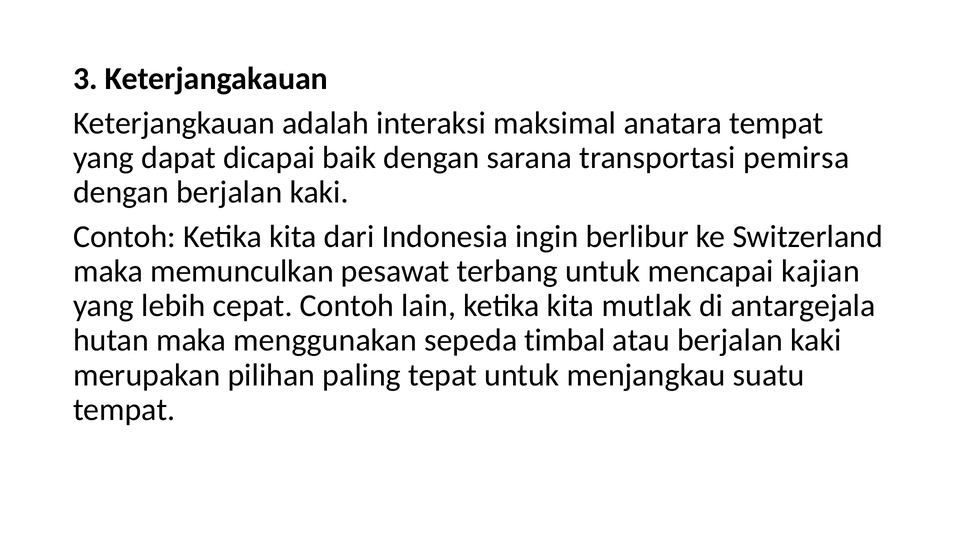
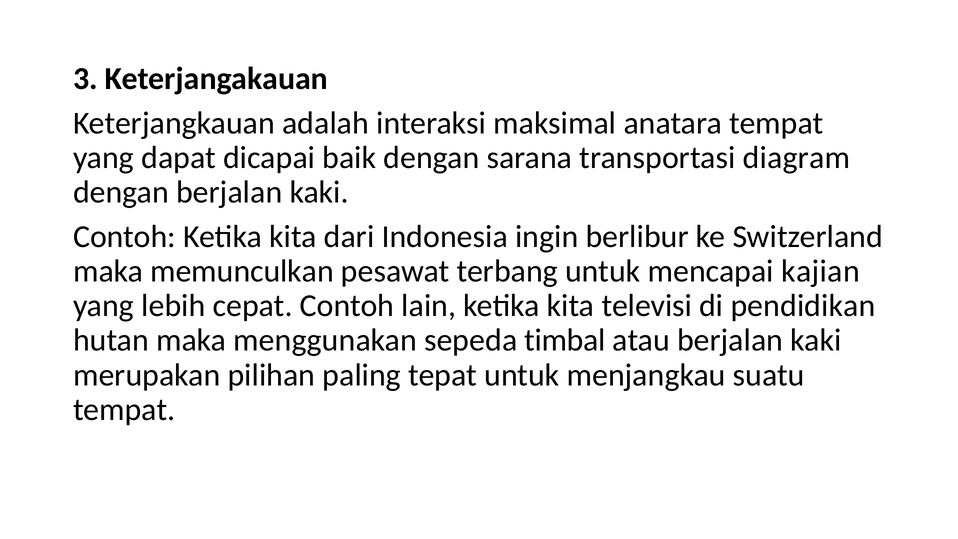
pemirsa: pemirsa -> diagram
mutlak: mutlak -> televisi
antargejala: antargejala -> pendidikan
